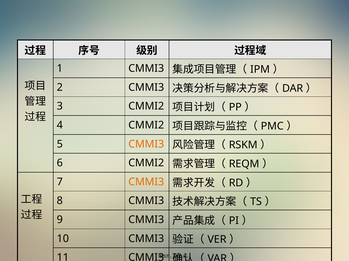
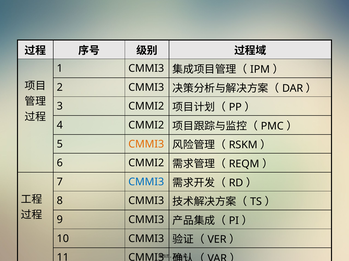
CMMI3 at (146, 182) colour: orange -> blue
